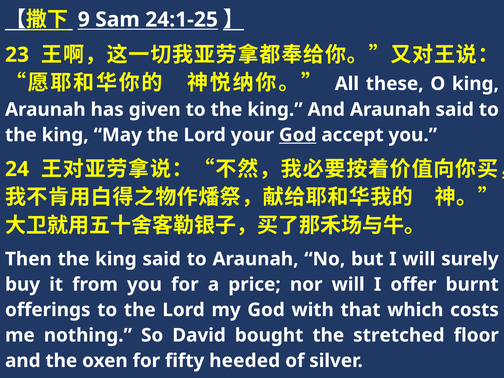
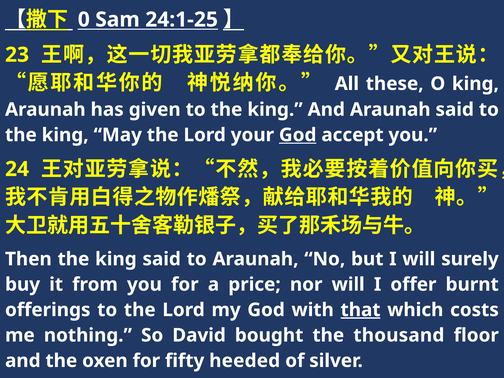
9: 9 -> 0
that underline: none -> present
stretched: stretched -> thousand
